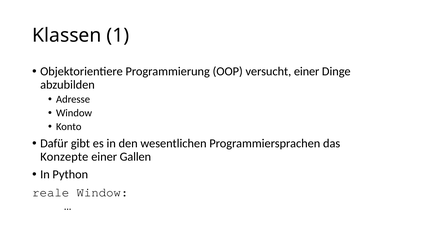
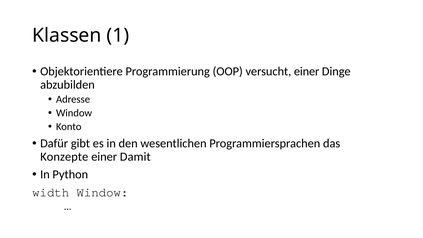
Gallen: Gallen -> Damit
reale: reale -> width
